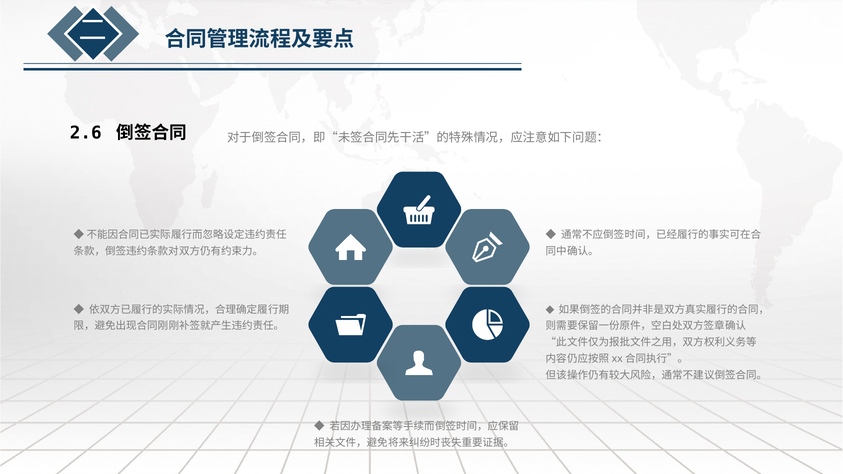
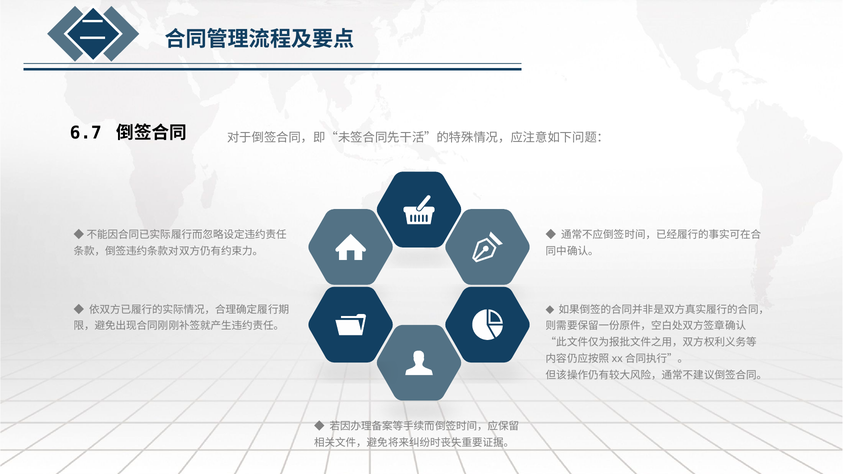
2.6: 2.6 -> 6.7
